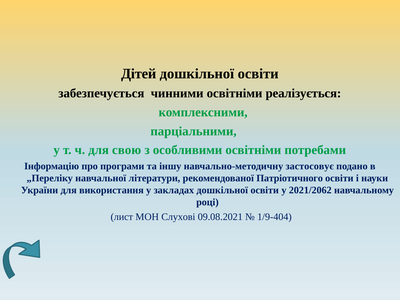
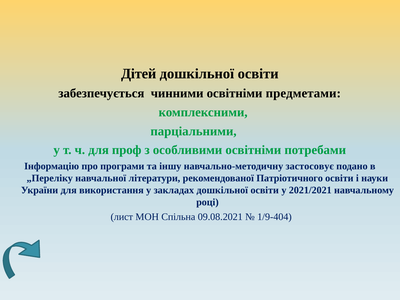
реалізується: реалізується -> предметами
свою: свою -> проф
2021/2062: 2021/2062 -> 2021/2021
Слухові: Слухові -> Спільна
